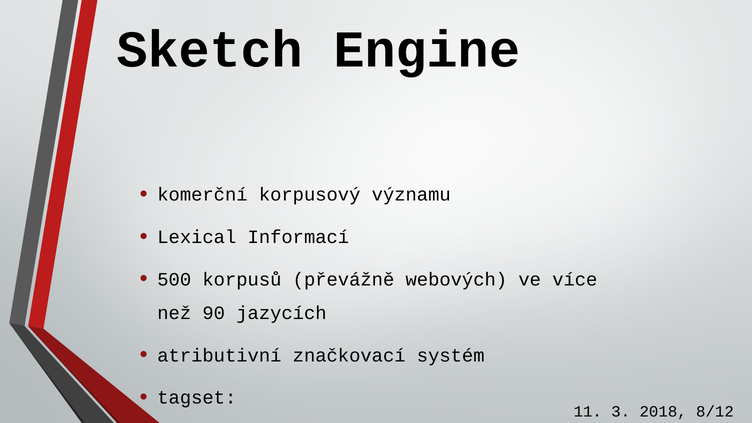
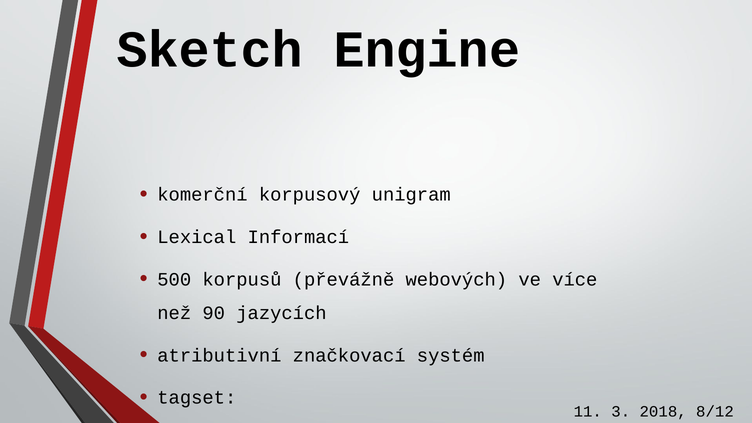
významu: významu -> unigram
